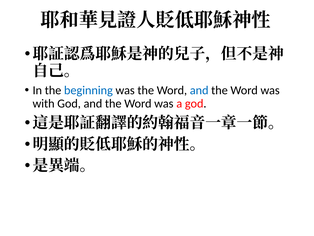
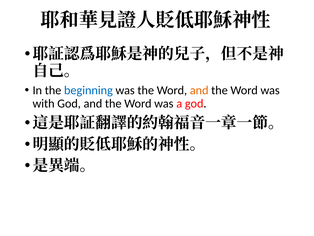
and at (199, 90) colour: blue -> orange
